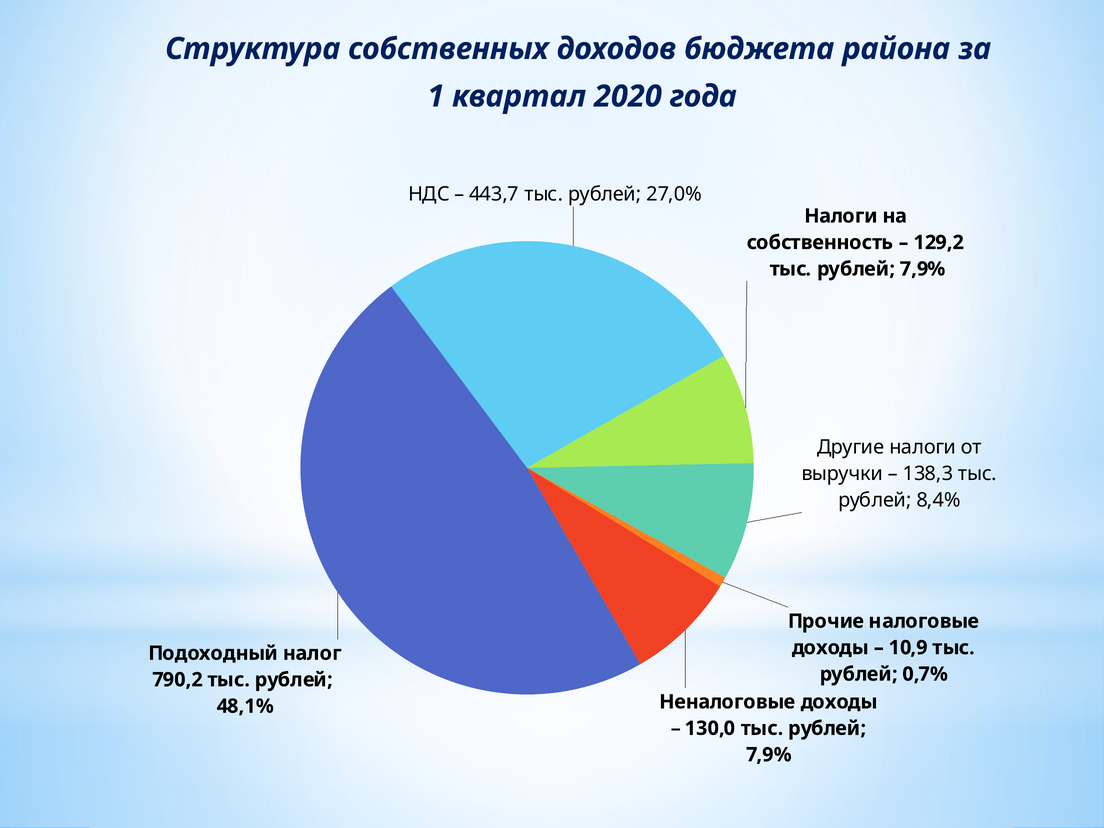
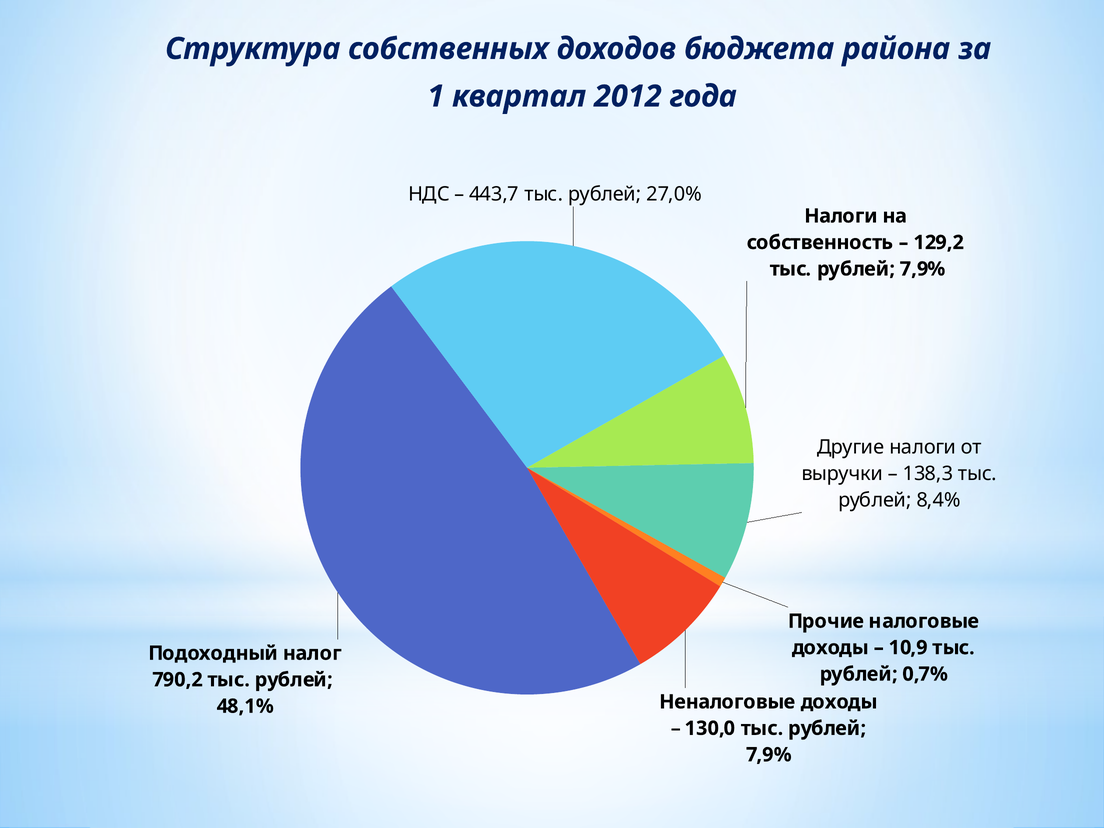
2020: 2020 -> 2012
